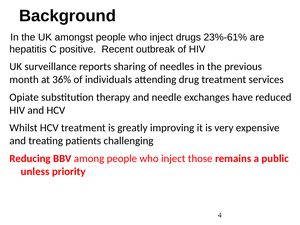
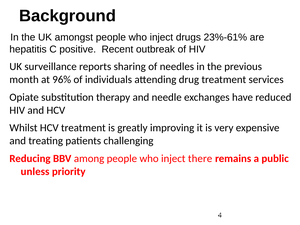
36%: 36% -> 96%
those: those -> there
